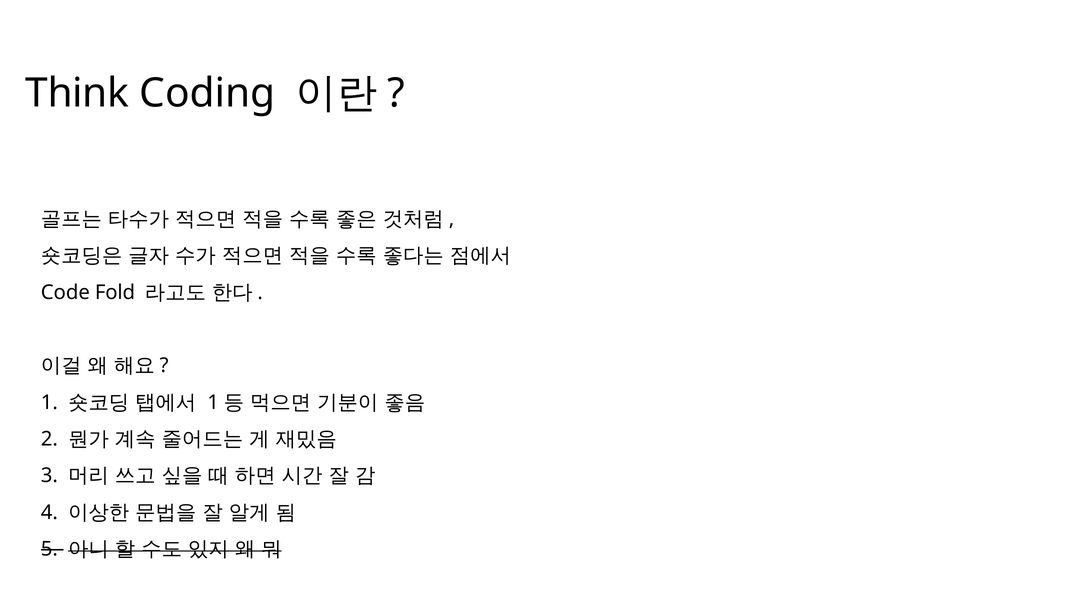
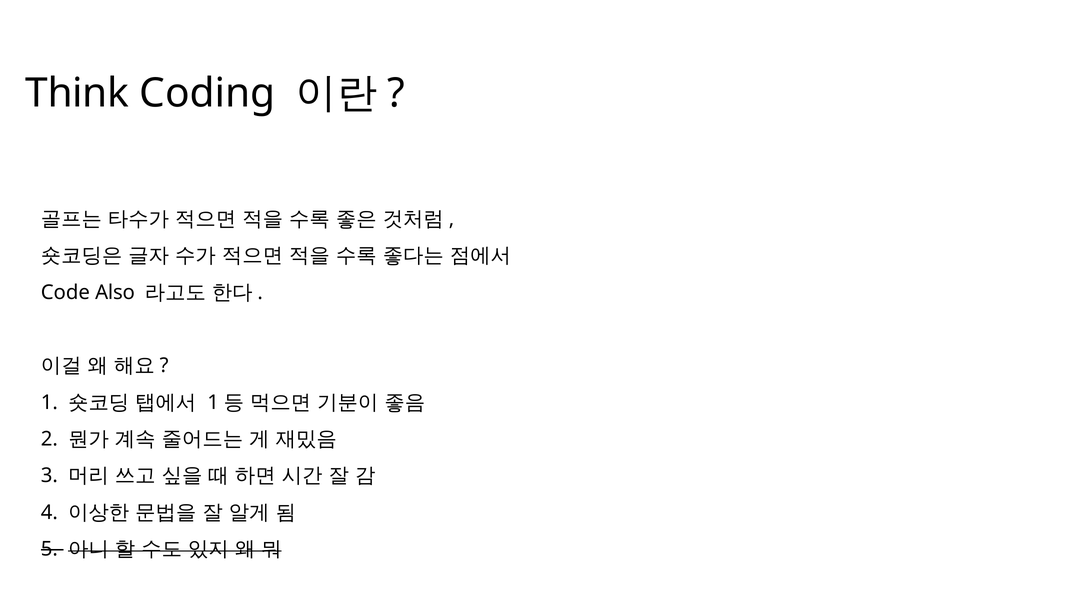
Fold: Fold -> Also
